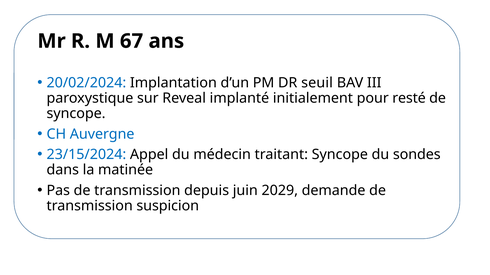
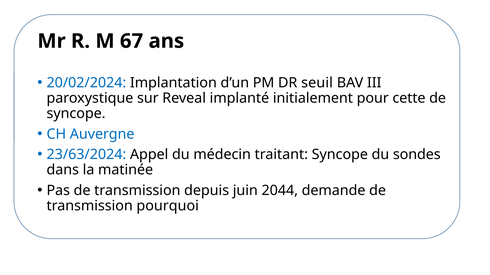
resté: resté -> cette
23/15/2024: 23/15/2024 -> 23/63/2024
2029: 2029 -> 2044
suspicion: suspicion -> pourquoi
